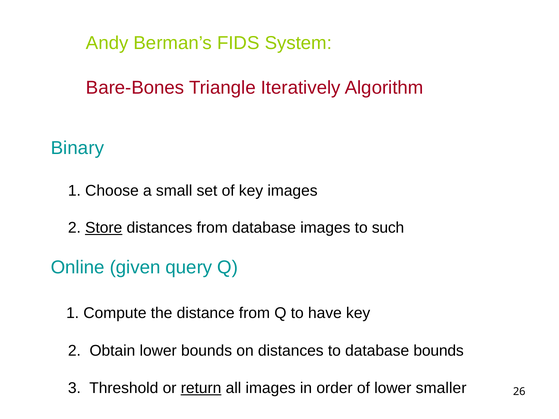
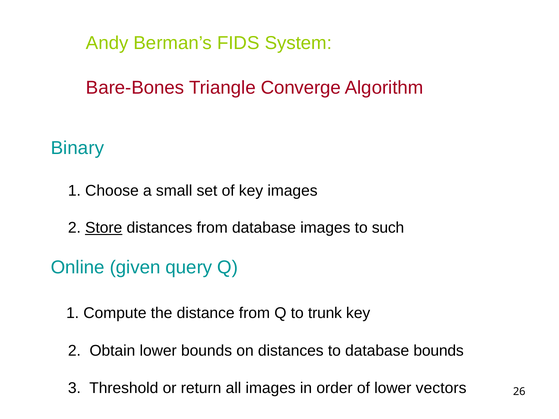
Iteratively: Iteratively -> Converge
have: have -> trunk
return underline: present -> none
smaller: smaller -> vectors
